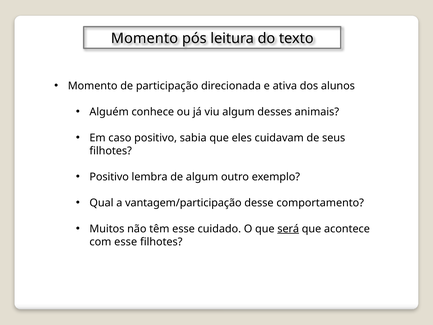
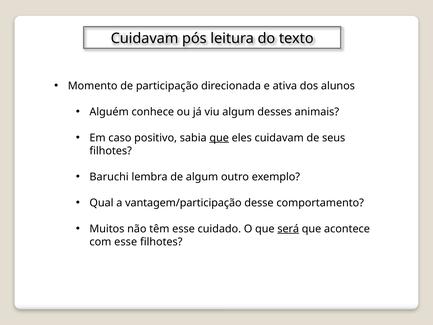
Momento at (144, 38): Momento -> Cuidavam
que at (219, 138) underline: none -> present
Positivo at (109, 177): Positivo -> Baruchi
